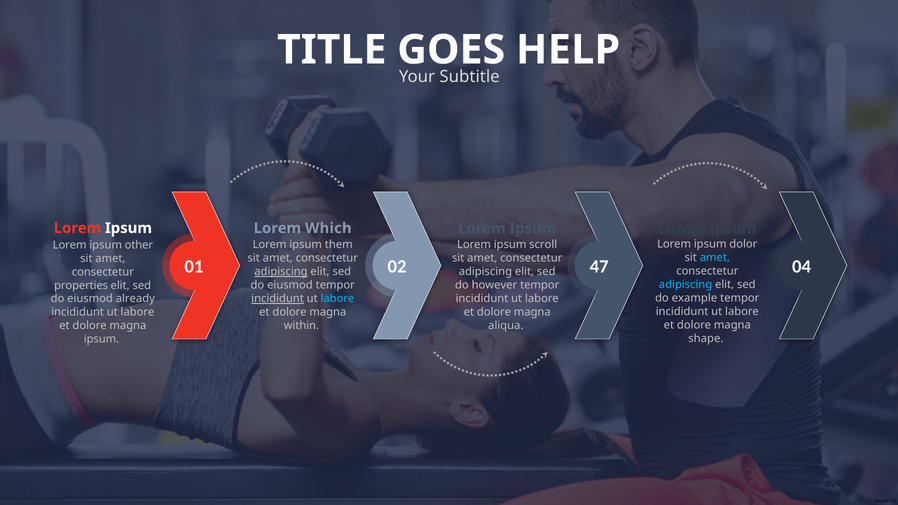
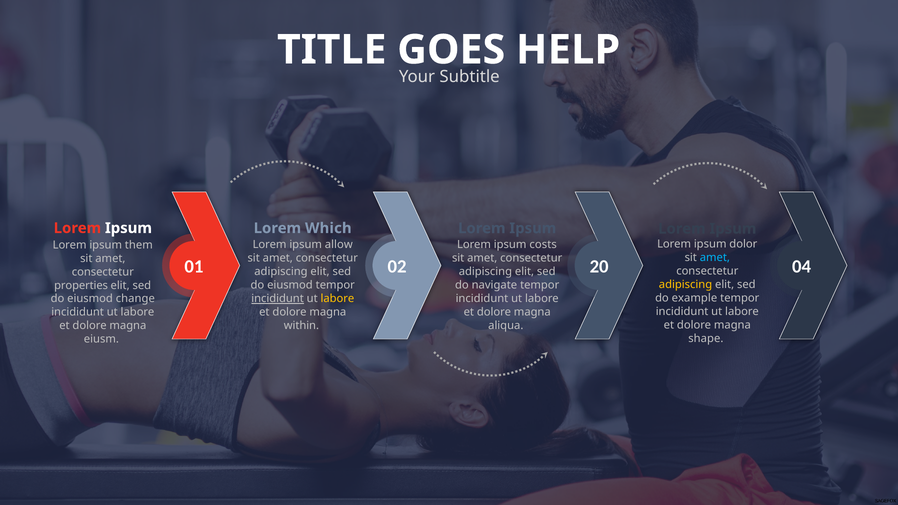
scroll: scroll -> costs
them: them -> allow
other: other -> them
47: 47 -> 20
adipiscing at (281, 272) underline: present -> none
adipiscing at (686, 285) colour: light blue -> yellow
however: however -> navigate
labore at (337, 299) colour: light blue -> yellow
already: already -> change
ipsum at (101, 339): ipsum -> eiusm
